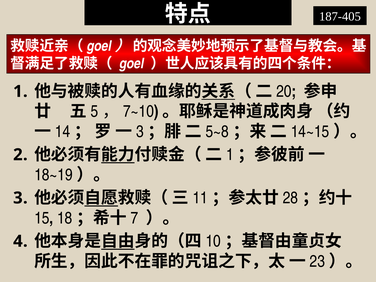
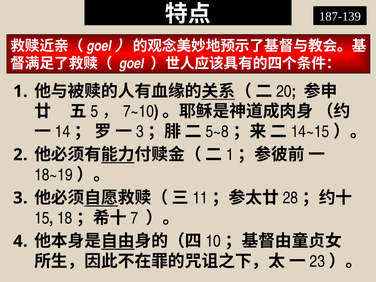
187-405: 187-405 -> 187-139
